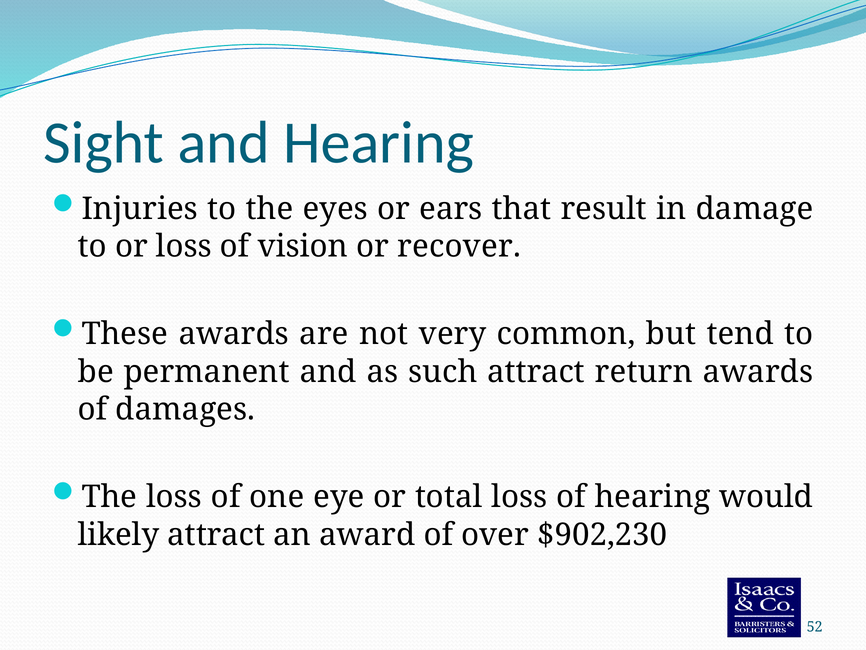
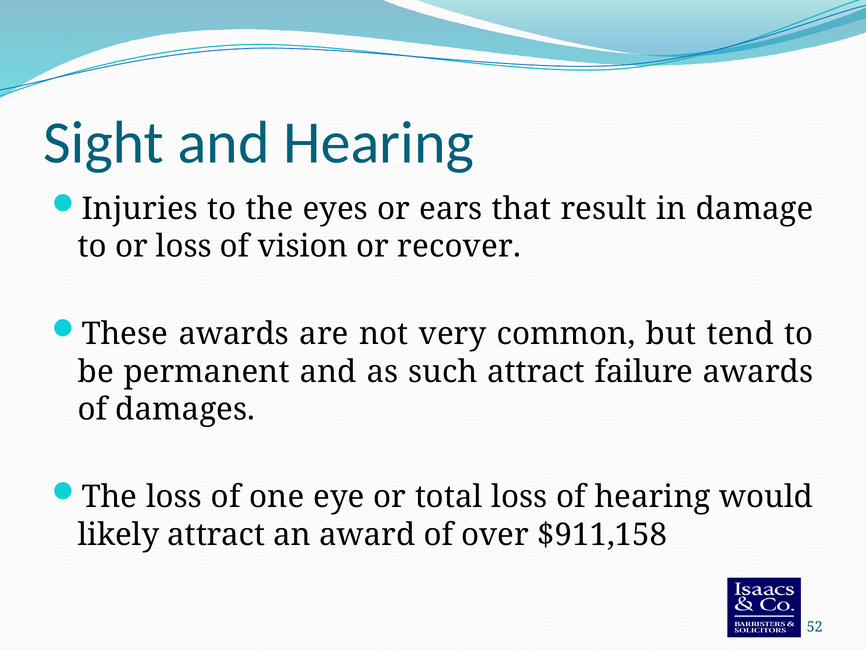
return: return -> failure
$902,230: $902,230 -> $911,158
